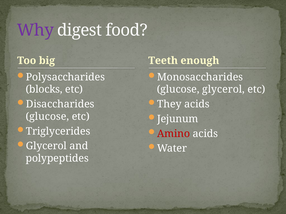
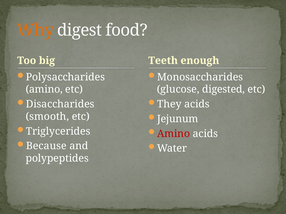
Why colour: purple -> orange
blocks at (44, 90): blocks -> amino
glucose glycerol: glycerol -> digested
glucose at (47, 117): glucose -> smooth
Glycerol at (46, 146): Glycerol -> Because
